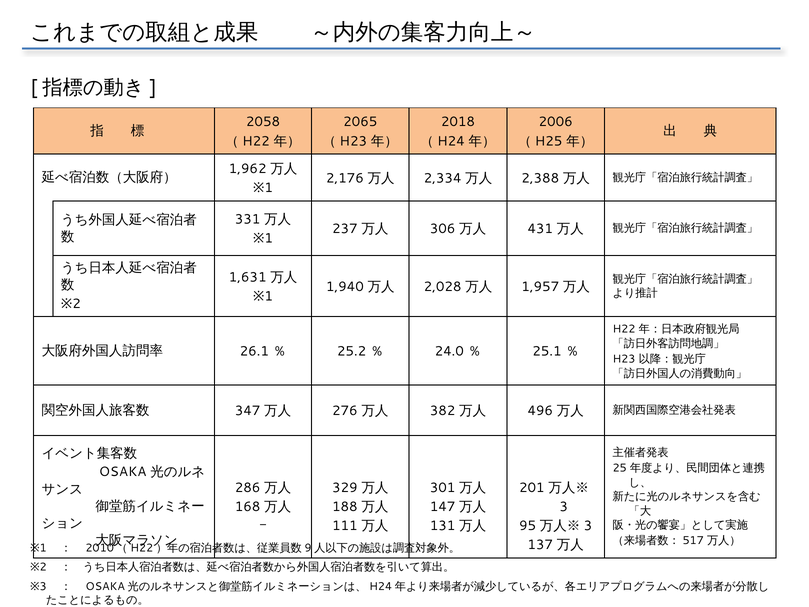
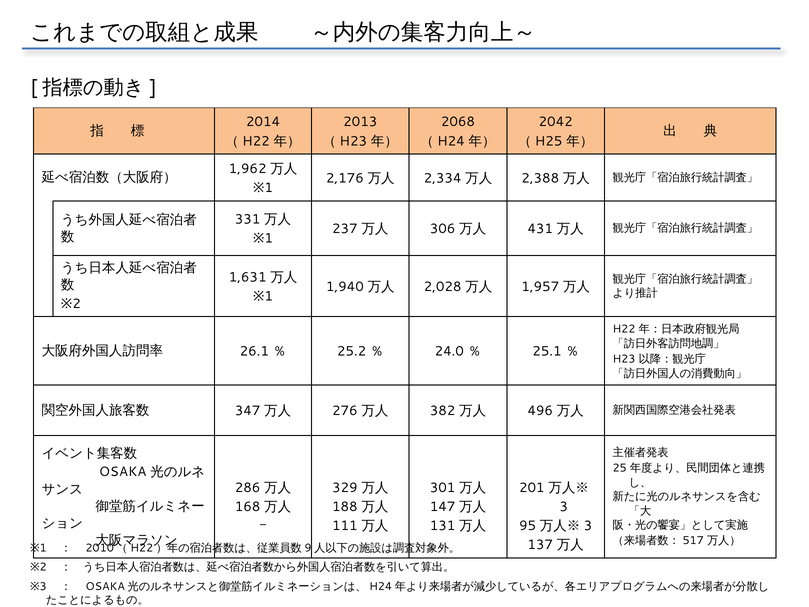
2058: 2058 -> 2014
2065: 2065 -> 2013
2018: 2018 -> 2068
2006: 2006 -> 2042
